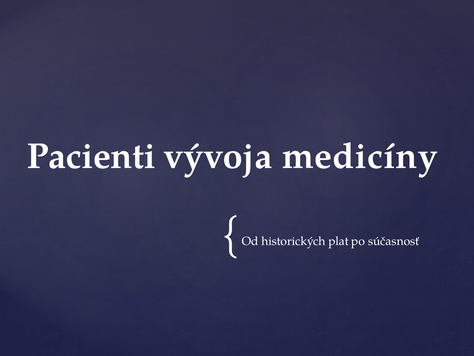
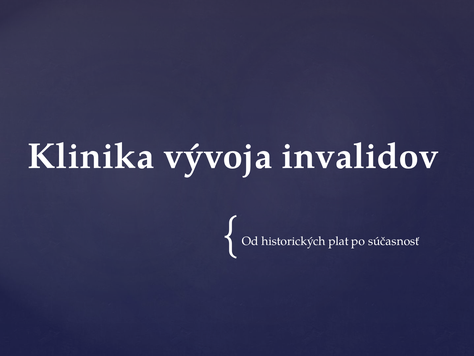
Pacienti: Pacienti -> Klinika
medicíny: medicíny -> invalidov
